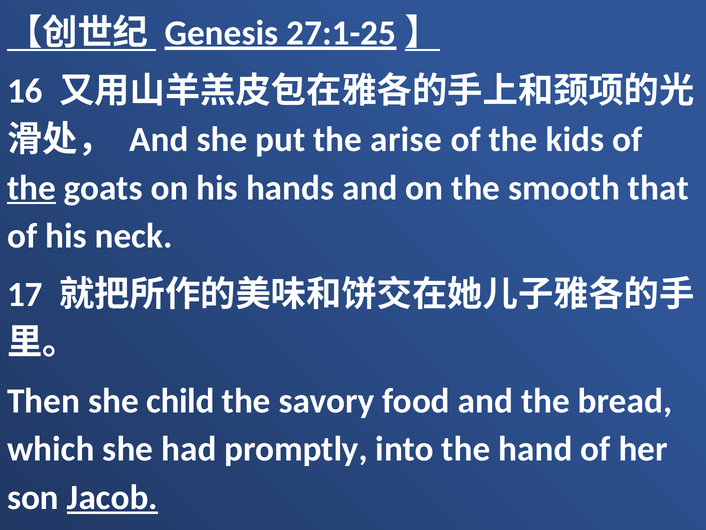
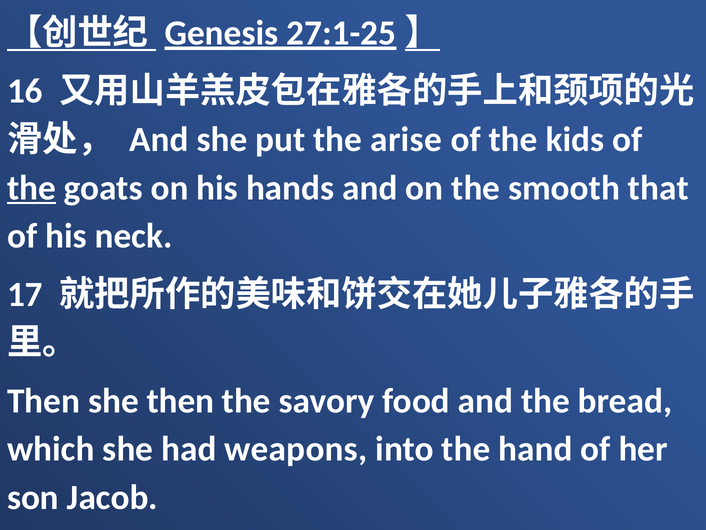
she child: child -> then
promptly: promptly -> weapons
Jacob underline: present -> none
